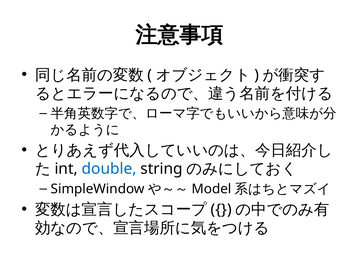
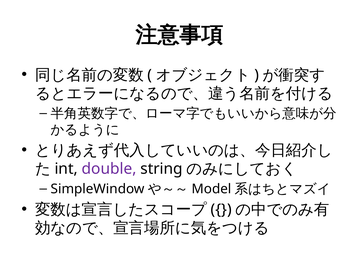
double colour: blue -> purple
